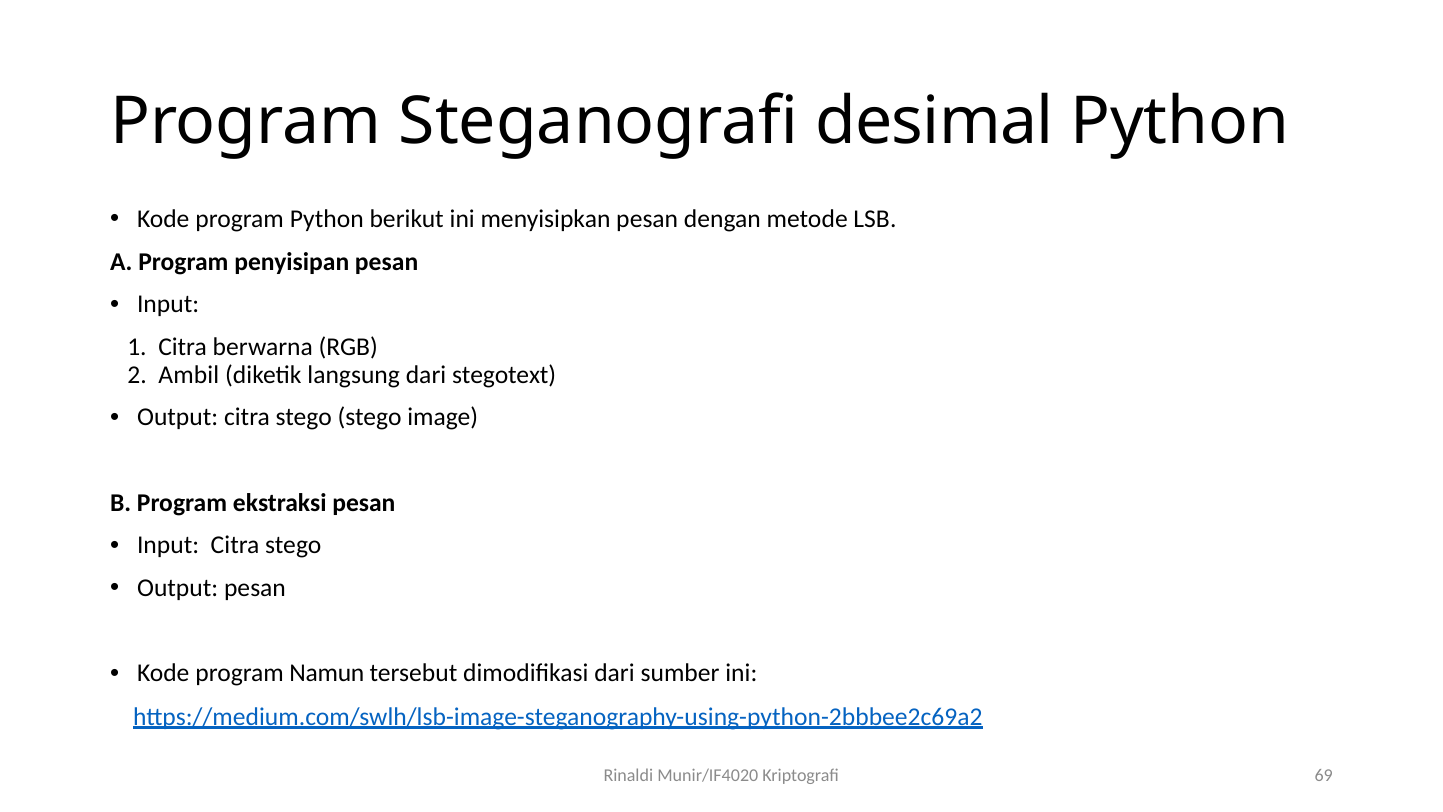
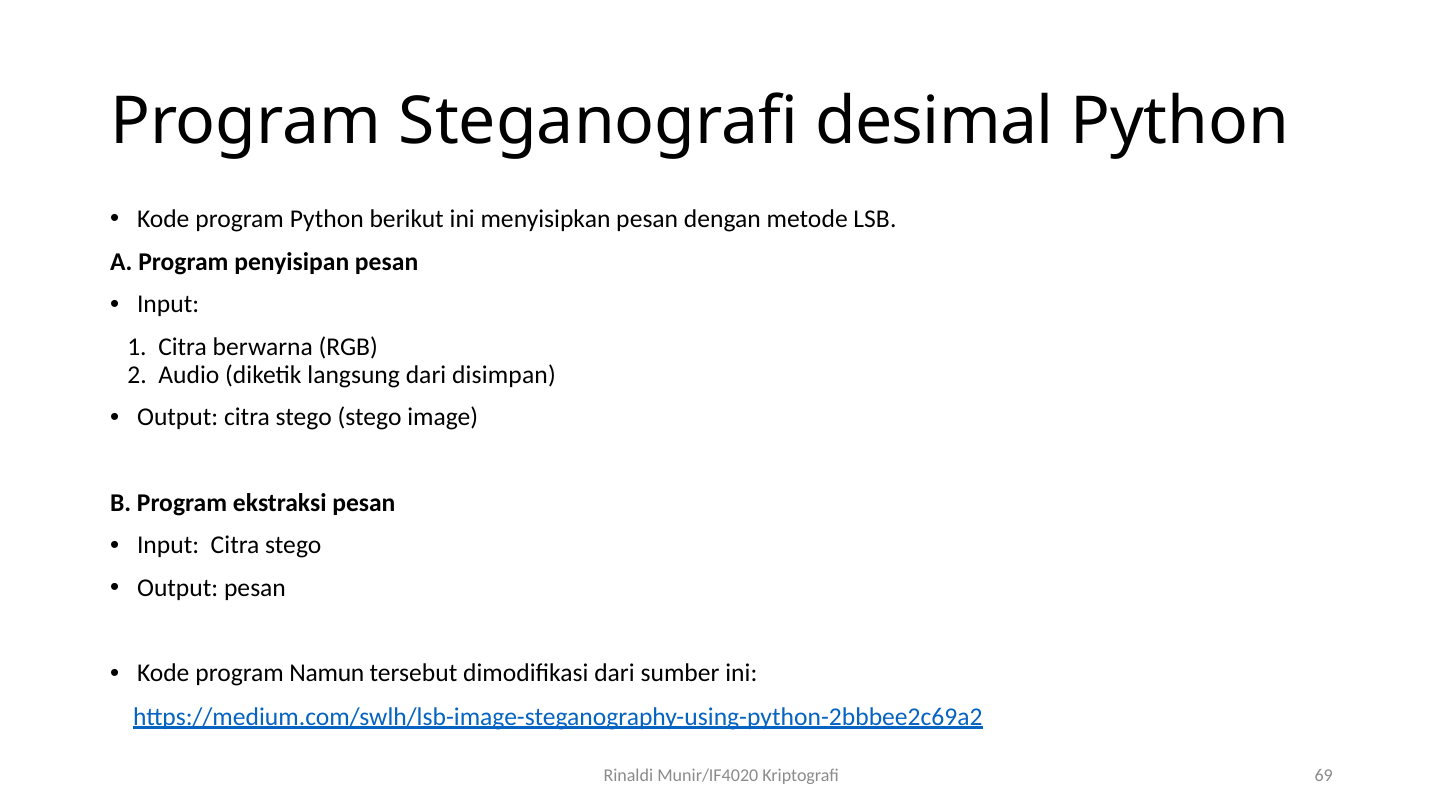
Ambil: Ambil -> Audio
stegotext: stegotext -> disimpan
